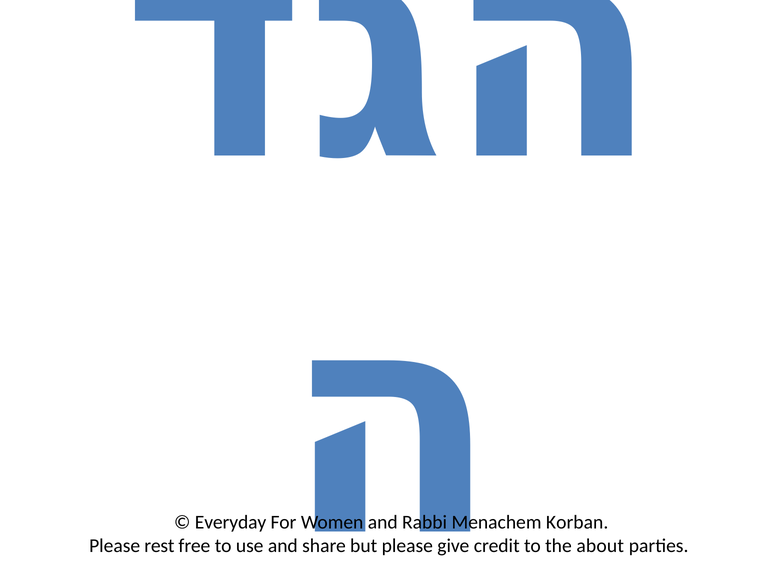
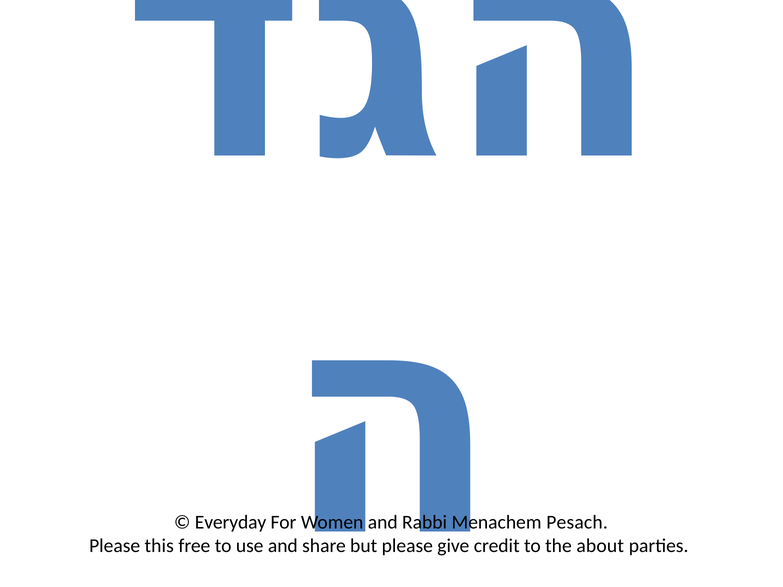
Korban: Korban -> Pesach
rest: rest -> this
